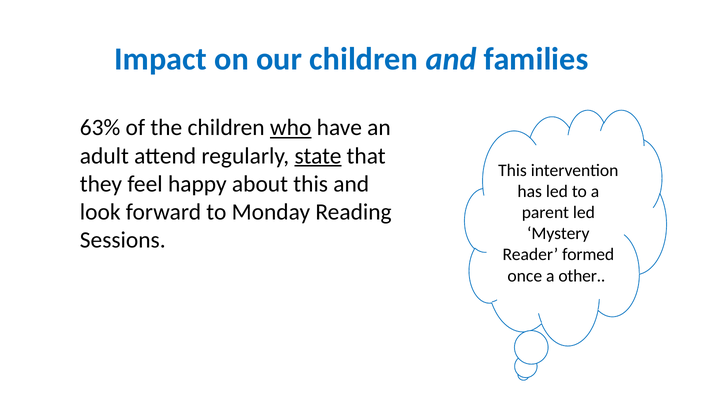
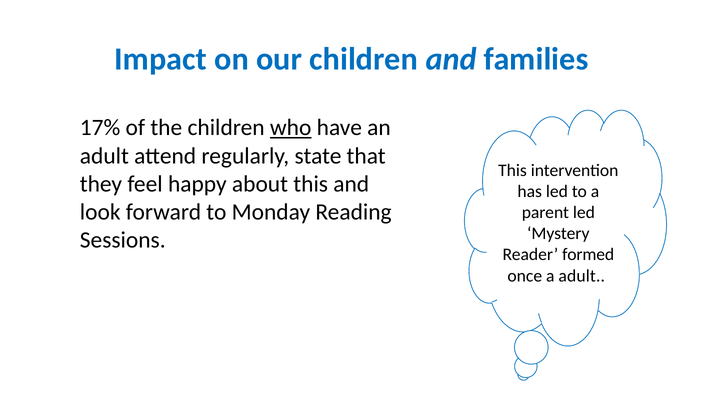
63%: 63% -> 17%
state underline: present -> none
a other: other -> adult
